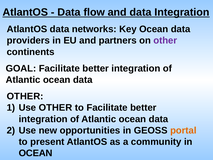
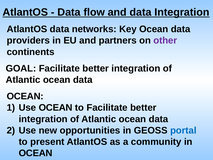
OTHER at (25, 96): OTHER -> OCEAN
Use OTHER: OTHER -> OCEAN
portal colour: orange -> blue
